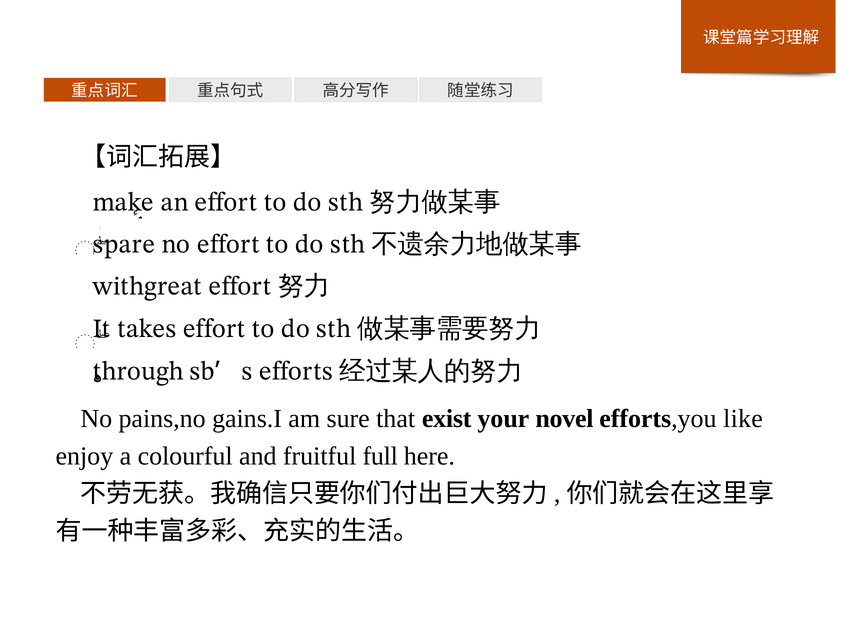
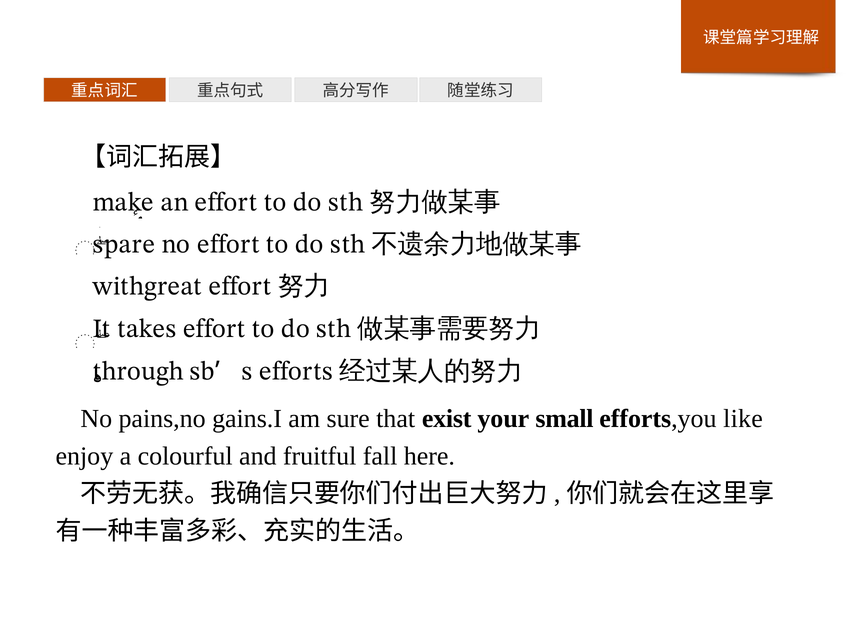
novel: novel -> small
full: full -> fall
